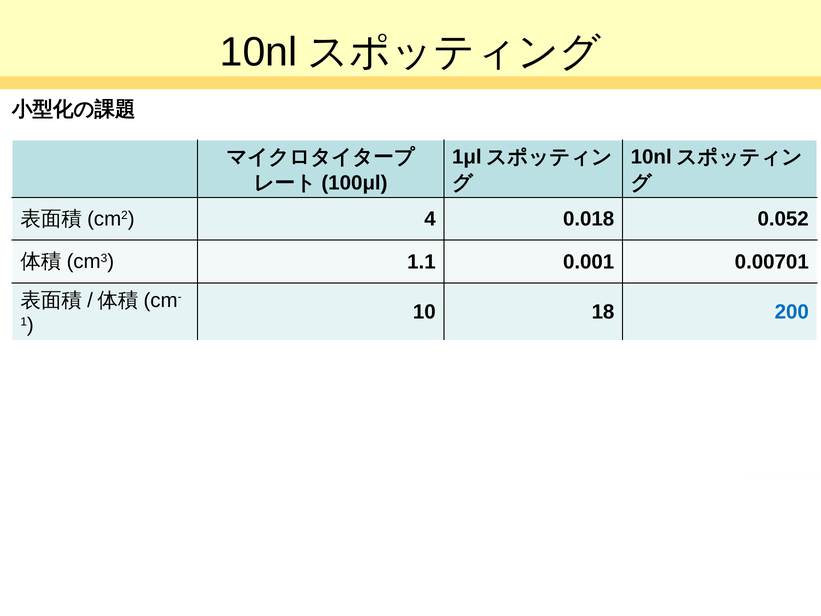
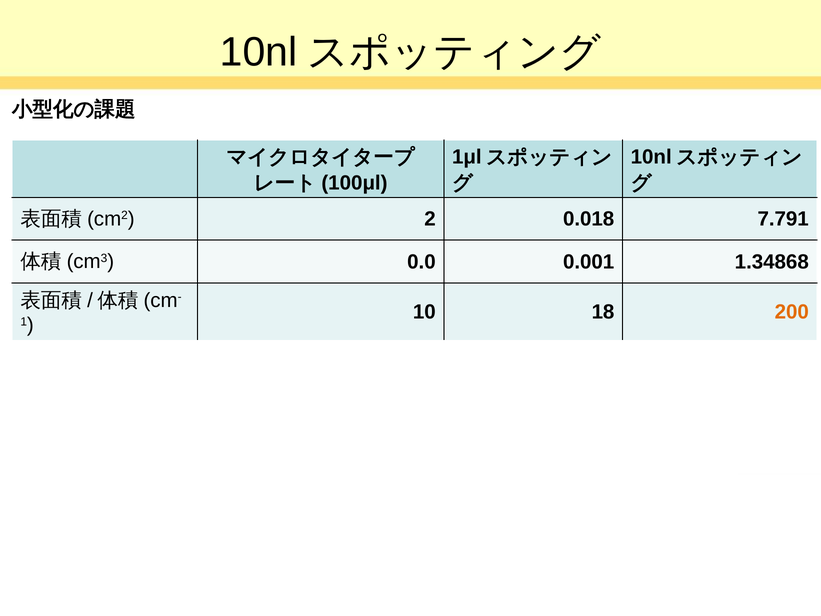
4: 4 -> 2
0.052: 0.052 -> 7.791
1.1: 1.1 -> 0.0
0.00701: 0.00701 -> 1.34868
200 colour: blue -> orange
